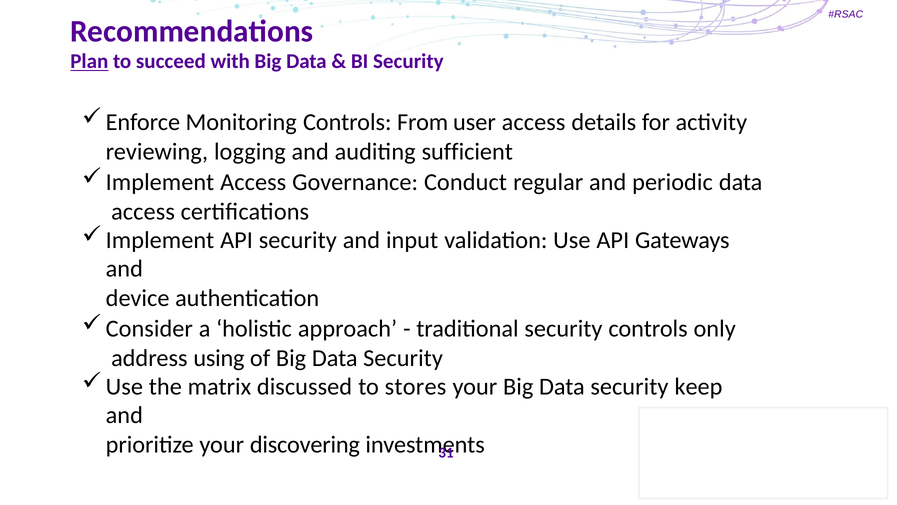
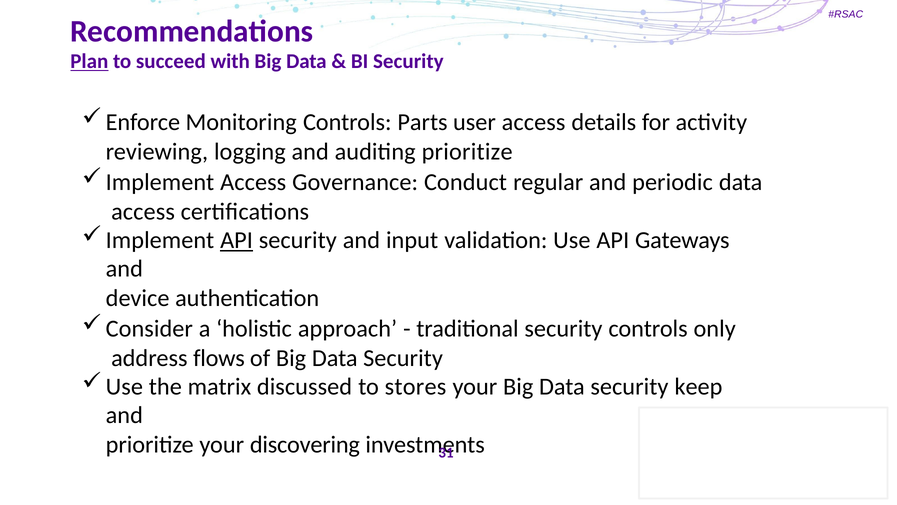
From: From -> Parts
auditing sufficient: sufficient -> prioritize
API at (237, 240) underline: none -> present
using: using -> flows
